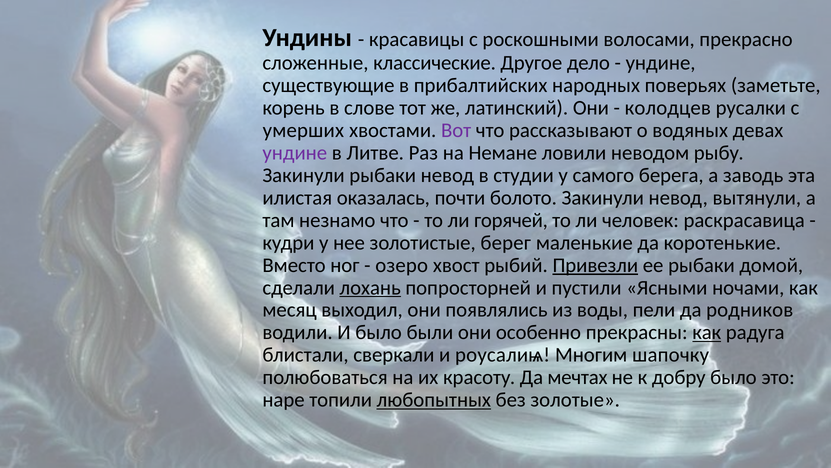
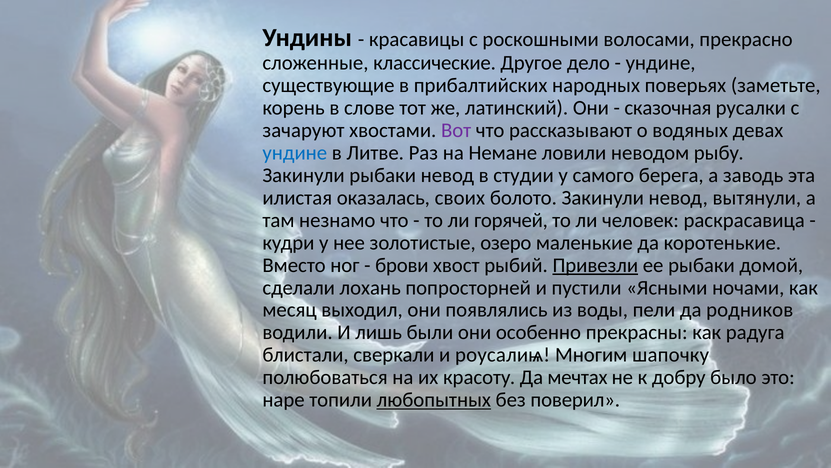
колодцев: колодцев -> сказочная
умерших: умерших -> зачаруют
ундине at (295, 153) colour: purple -> blue
почти: почти -> своих
берег: берег -> озеро
озеро: озеро -> брови
лохань underline: present -> none
И было: было -> лишь
как at (707, 332) underline: present -> none
золотые: золотые -> поверил
